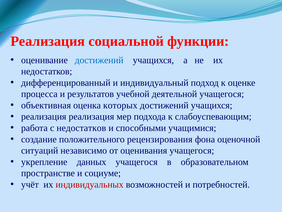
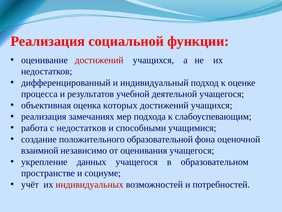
достижений at (99, 60) colour: blue -> red
реализация реализация: реализация -> замечаниях
рецензирования: рецензирования -> образовательной
ситуаций: ситуаций -> взаимной
